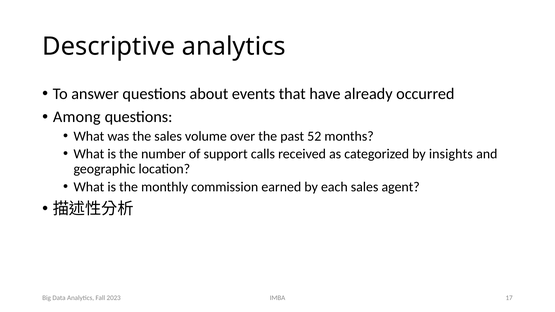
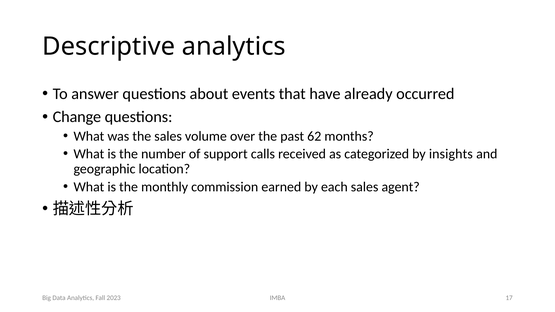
Among: Among -> Change
52: 52 -> 62
